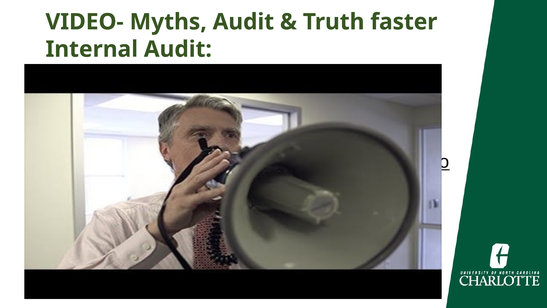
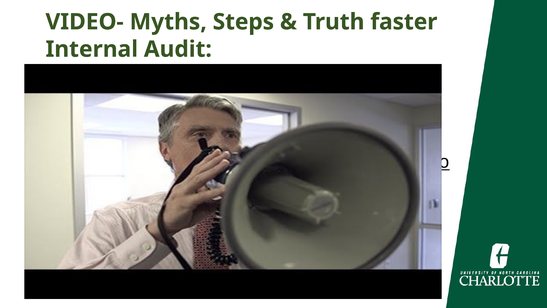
Myths Audit: Audit -> Steps
